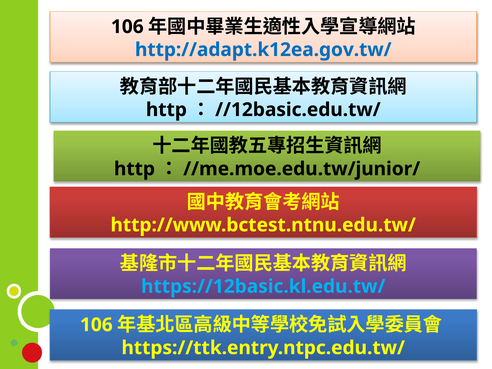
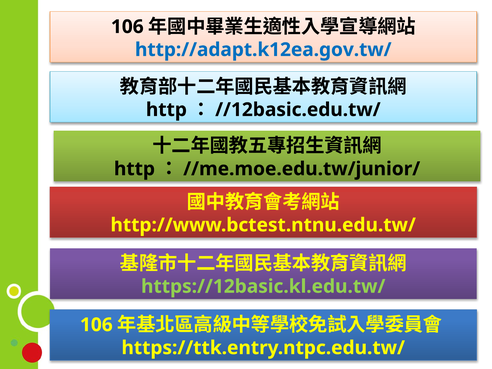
https://12basic.kl.edu.tw/ colour: light blue -> light green
